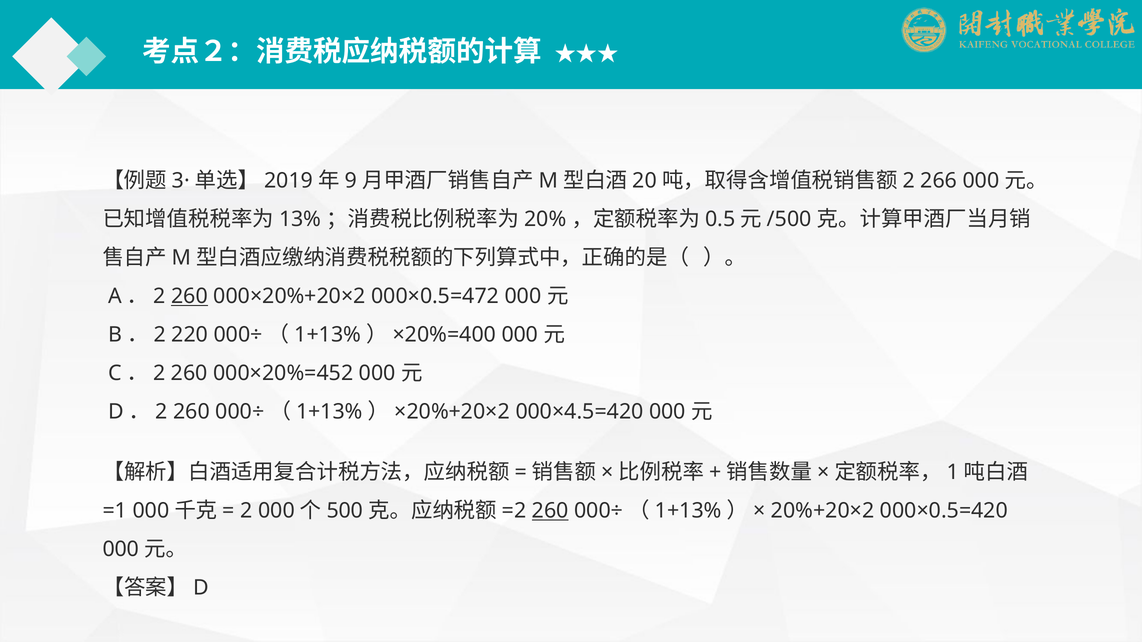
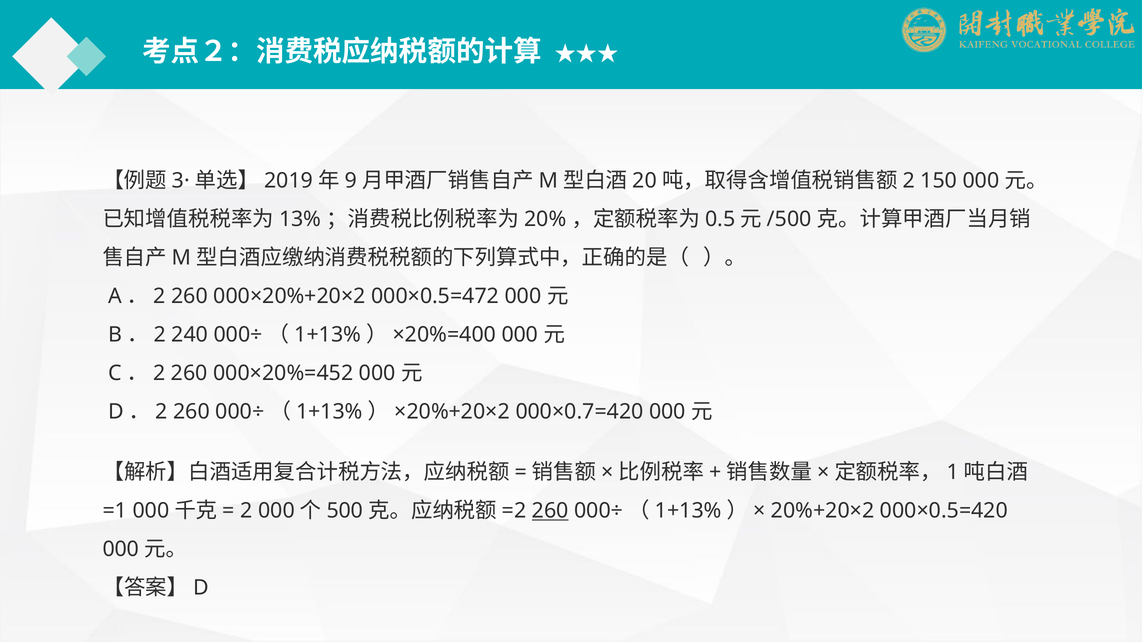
266: 266 -> 150
260 at (189, 296) underline: present -> none
220: 220 -> 240
000×4.5=420: 000×4.5=420 -> 000×0.7=420
